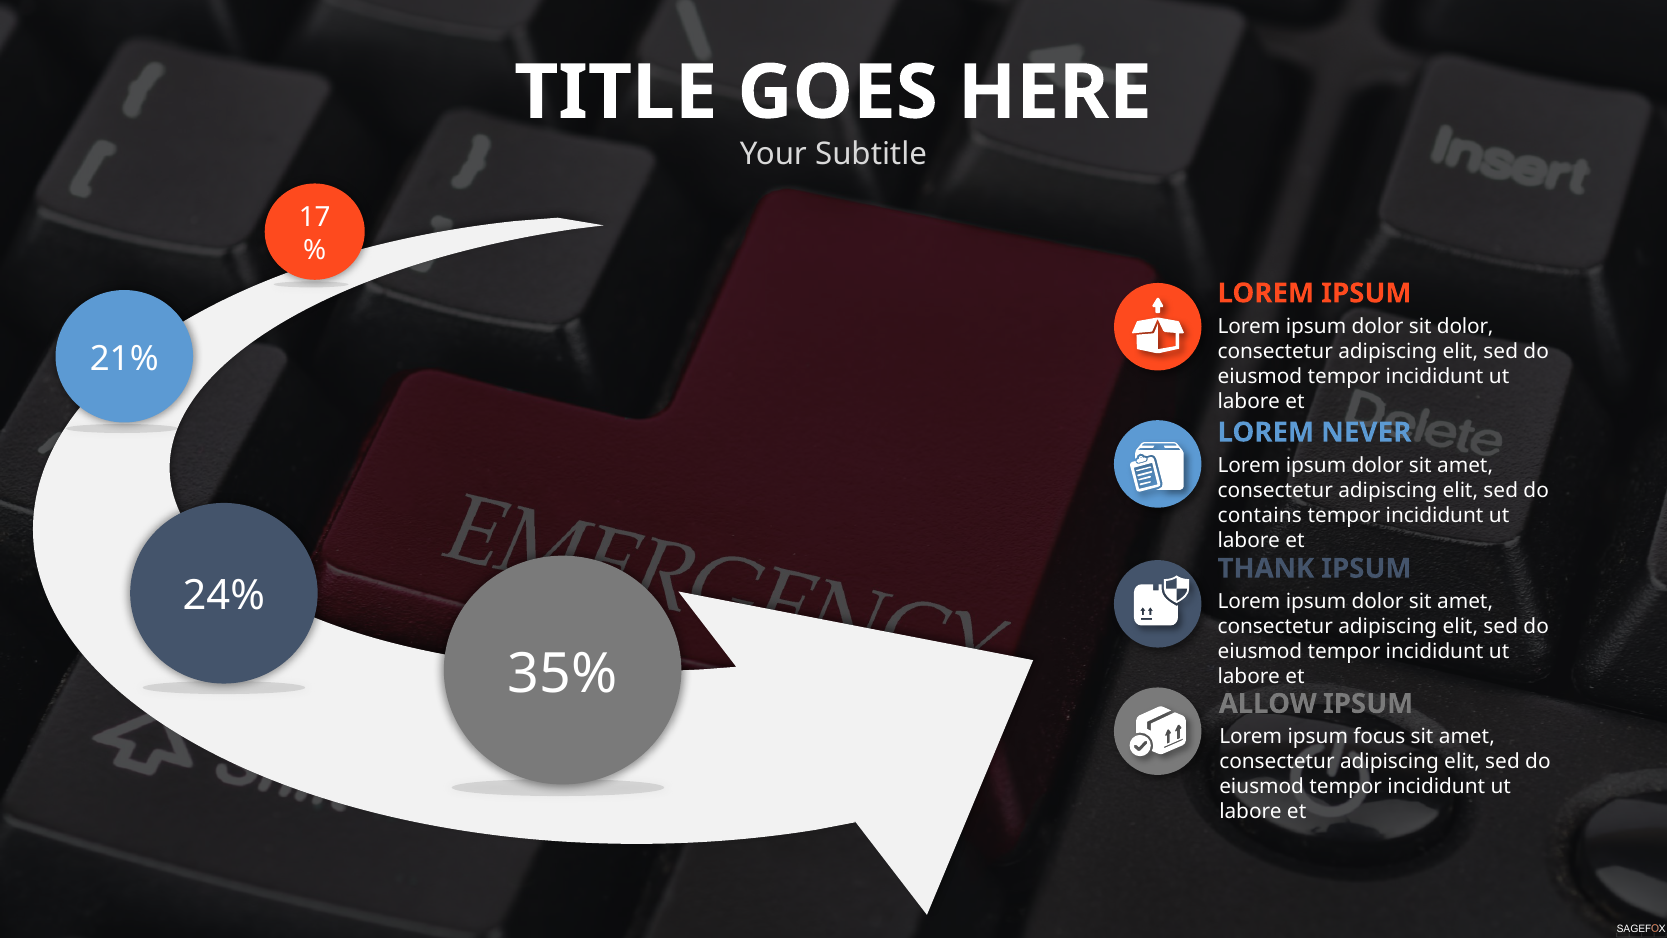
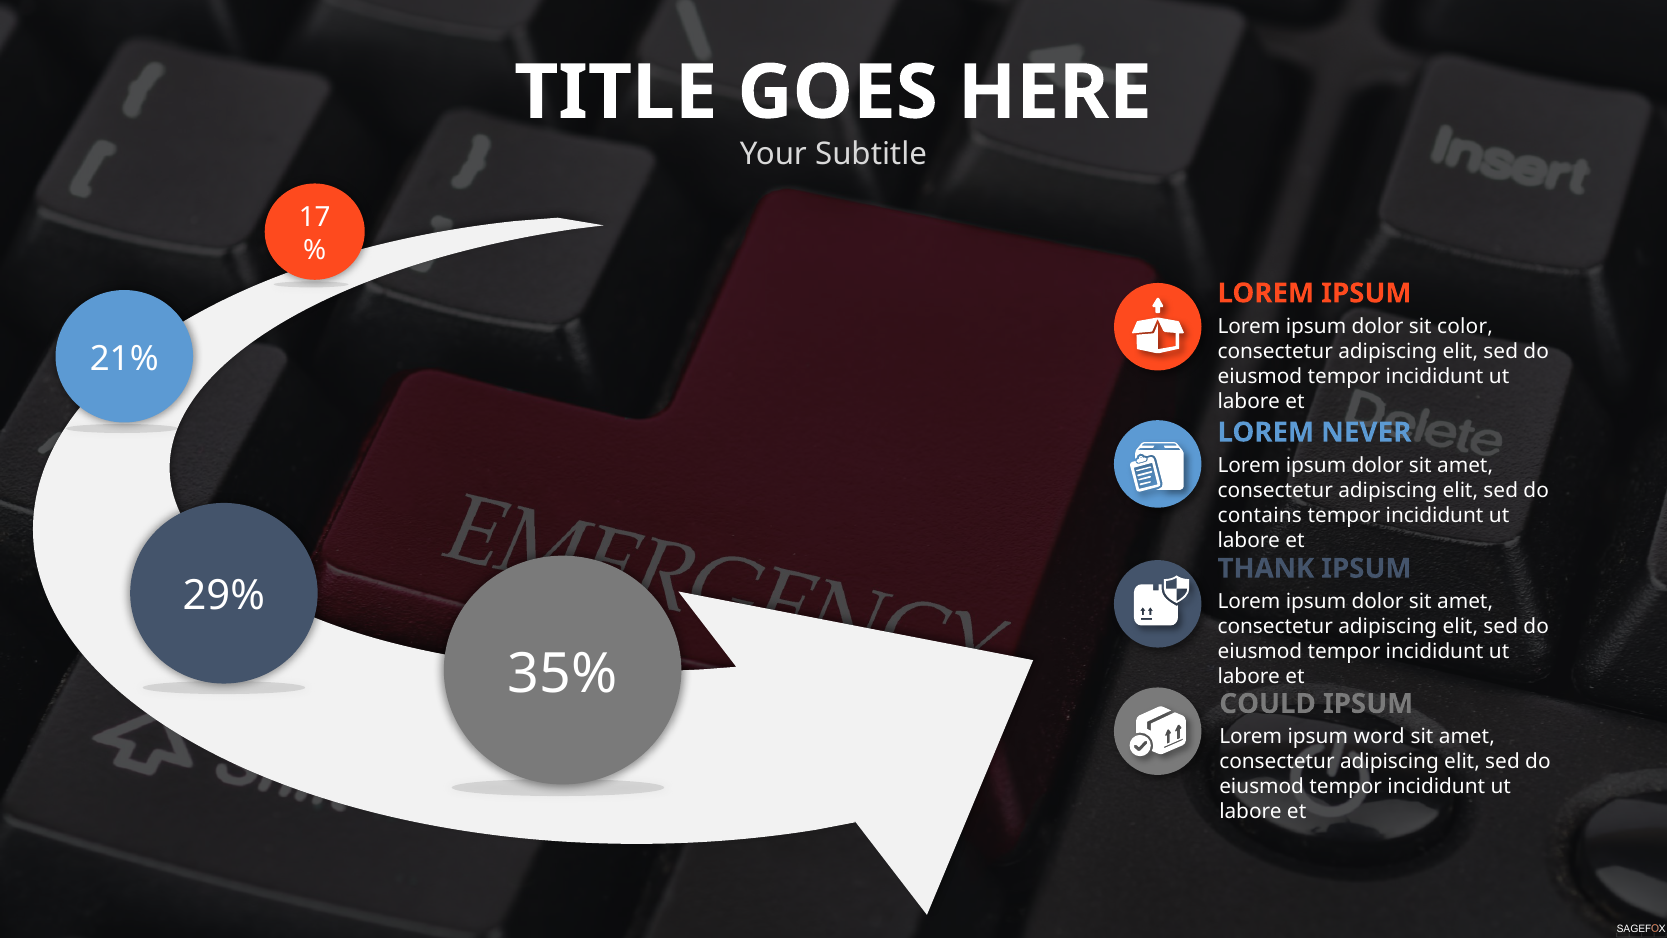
sit dolor: dolor -> color
24%: 24% -> 29%
ALLOW: ALLOW -> COULD
focus: focus -> word
